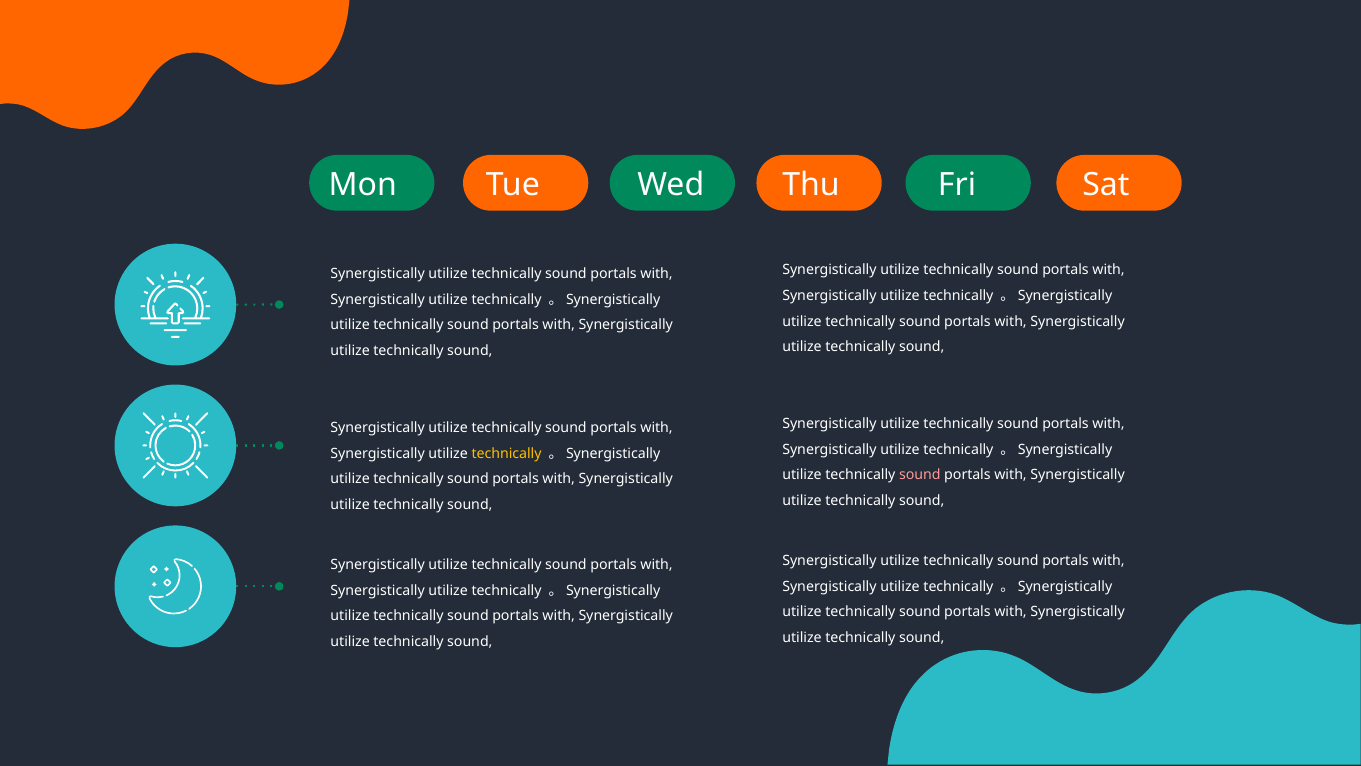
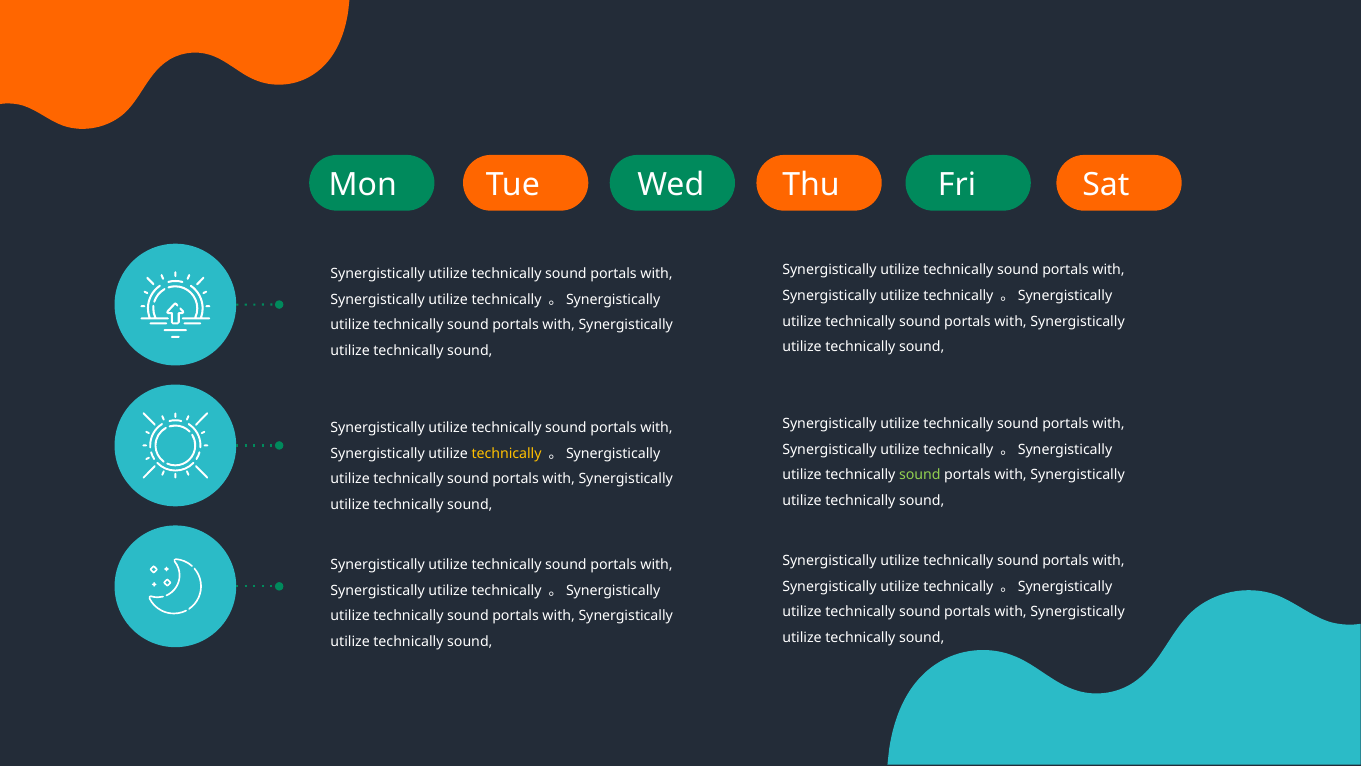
sound at (920, 475) colour: pink -> light green
